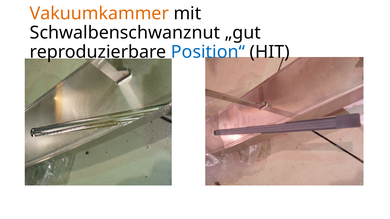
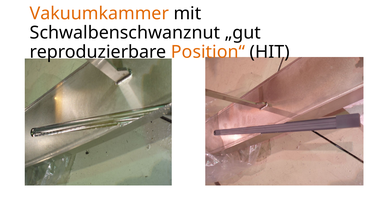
Position“ colour: blue -> orange
